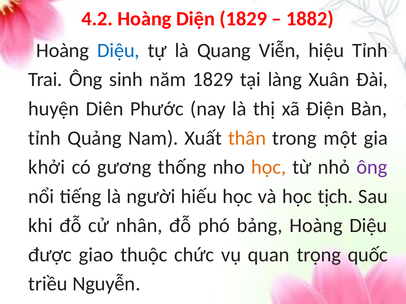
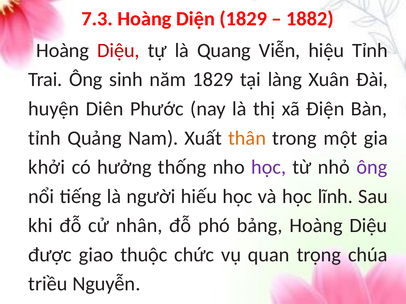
4.2: 4.2 -> 7.3
Diệu at (118, 51) colour: blue -> red
gương: gương -> hưởng
học at (269, 167) colour: orange -> purple
tịch: tịch -> lĩnh
quốc: quốc -> chúa
